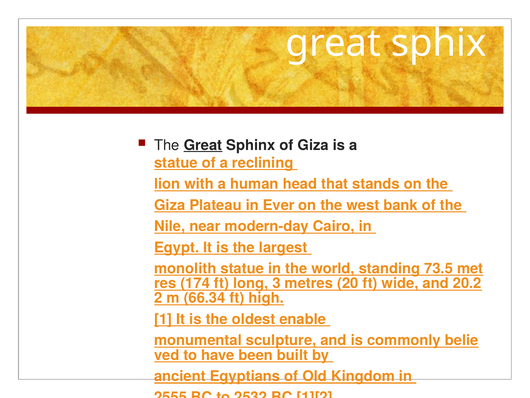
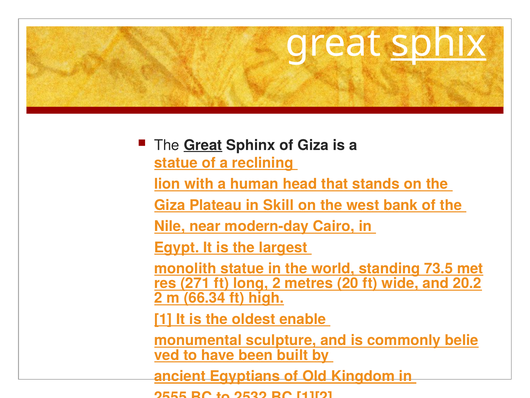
sphix underline: none -> present
Ever: Ever -> Skill
174: 174 -> 271
long 3: 3 -> 2
